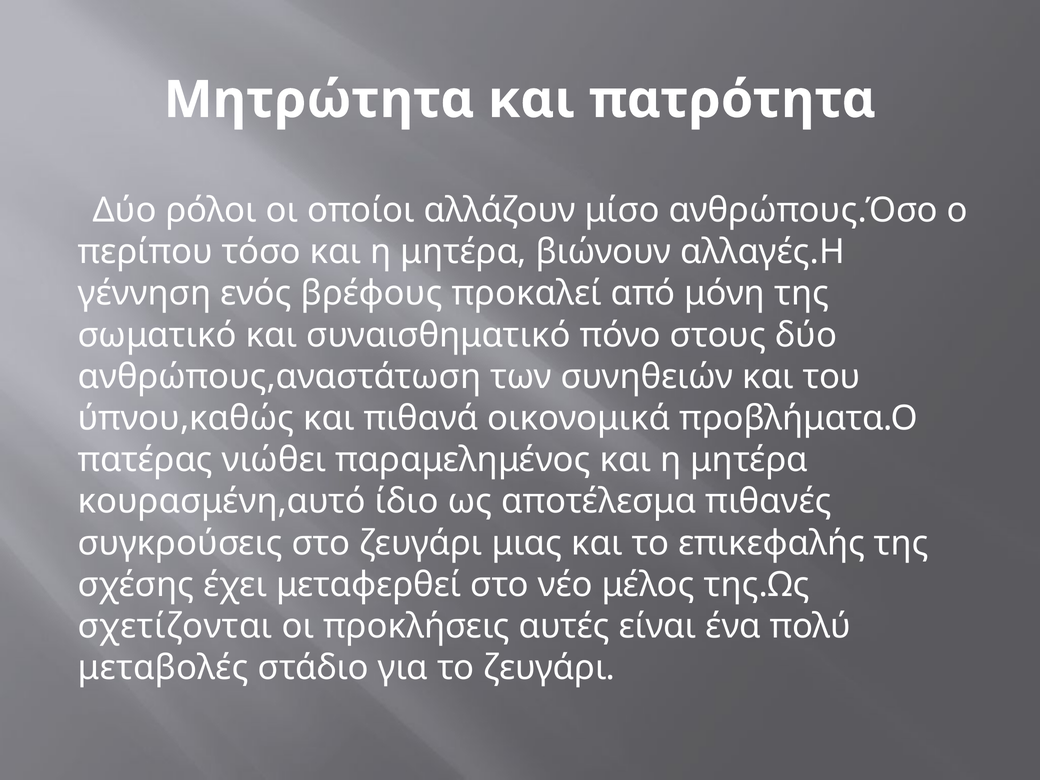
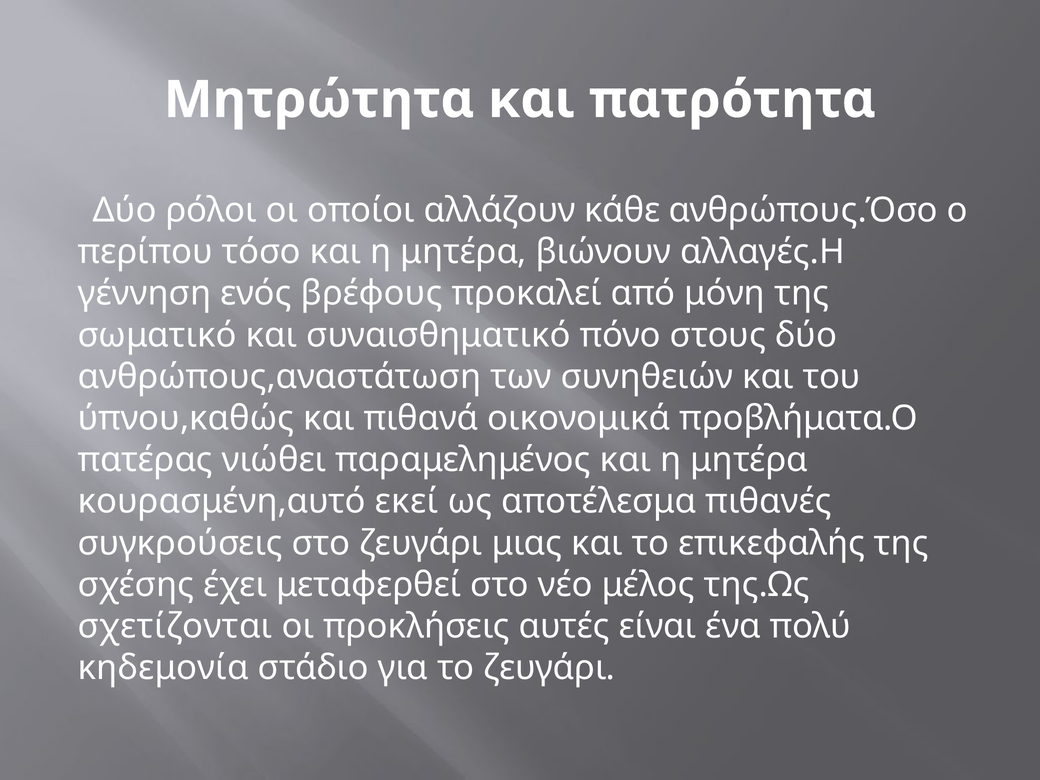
μίσο: μίσο -> κάθε
ίδιο: ίδιο -> εκεί
μεταβολές: μεταβολές -> κηδεμονία
